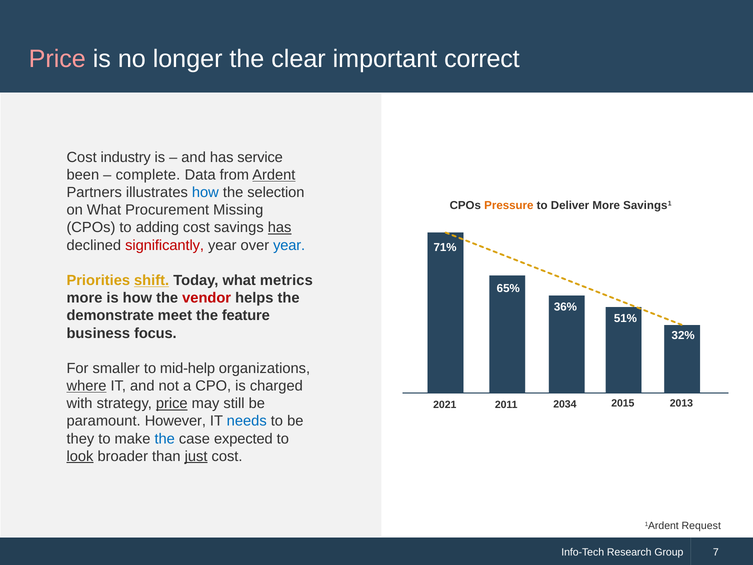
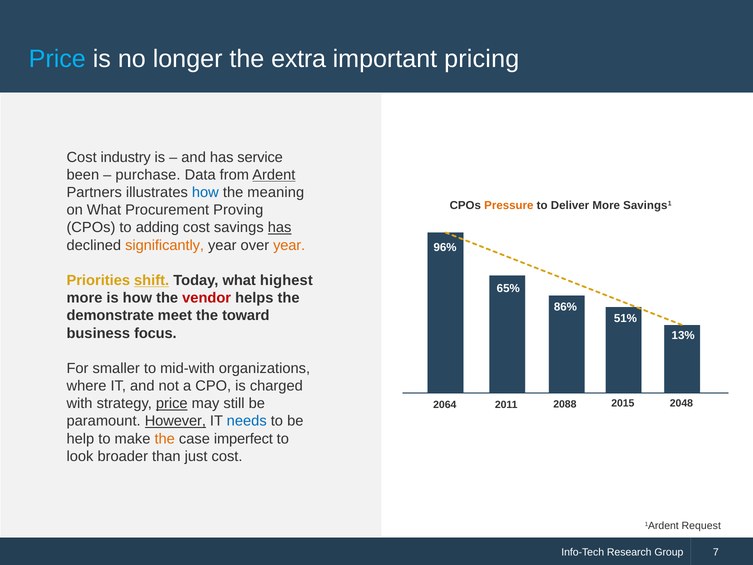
Price at (57, 59) colour: pink -> light blue
clear: clear -> extra
correct: correct -> pricing
complete: complete -> purchase
selection: selection -> meaning
Missing: Missing -> Proving
significantly colour: red -> orange
year at (289, 245) colour: blue -> orange
71%: 71% -> 96%
metrics: metrics -> highest
36%: 36% -> 86%
feature: feature -> toward
32%: 32% -> 13%
mid-help: mid-help -> mid-with
where underline: present -> none
2021: 2021 -> 2064
2034: 2034 -> 2088
2013: 2013 -> 2048
However underline: none -> present
they: they -> help
the at (165, 439) colour: blue -> orange
expected: expected -> imperfect
look underline: present -> none
just underline: present -> none
